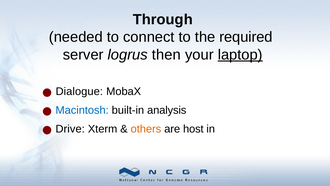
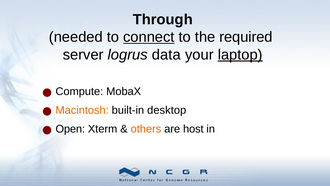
connect underline: none -> present
then: then -> data
Dialogue: Dialogue -> Compute
Macintosh colour: blue -> orange
analysis: analysis -> desktop
Drive: Drive -> Open
